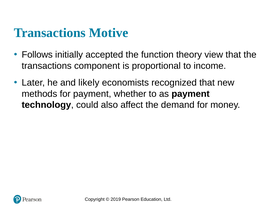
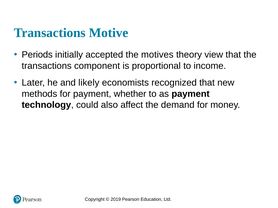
Follows: Follows -> Periods
function: function -> motives
